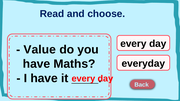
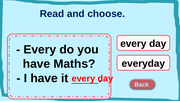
Value at (40, 50): Value -> Every
